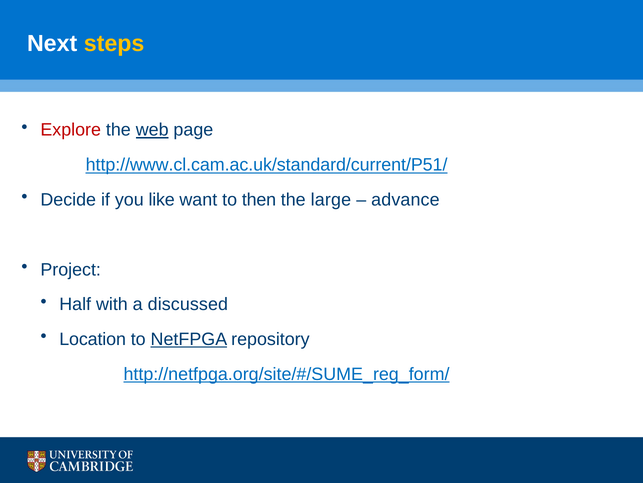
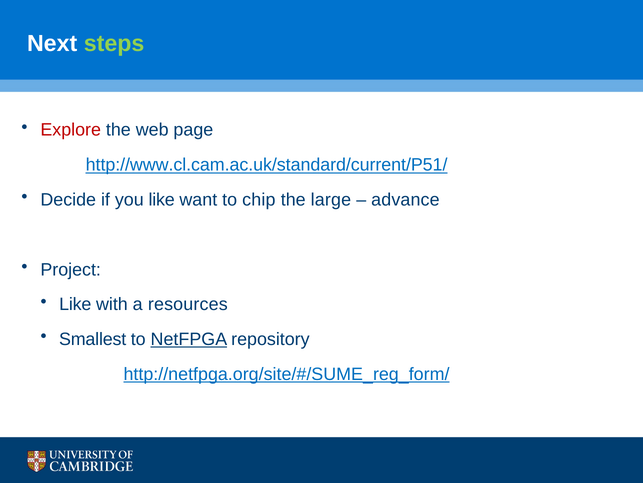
steps colour: yellow -> light green
web underline: present -> none
then: then -> chip
Half at (75, 304): Half -> Like
discussed: discussed -> resources
Location: Location -> Smallest
